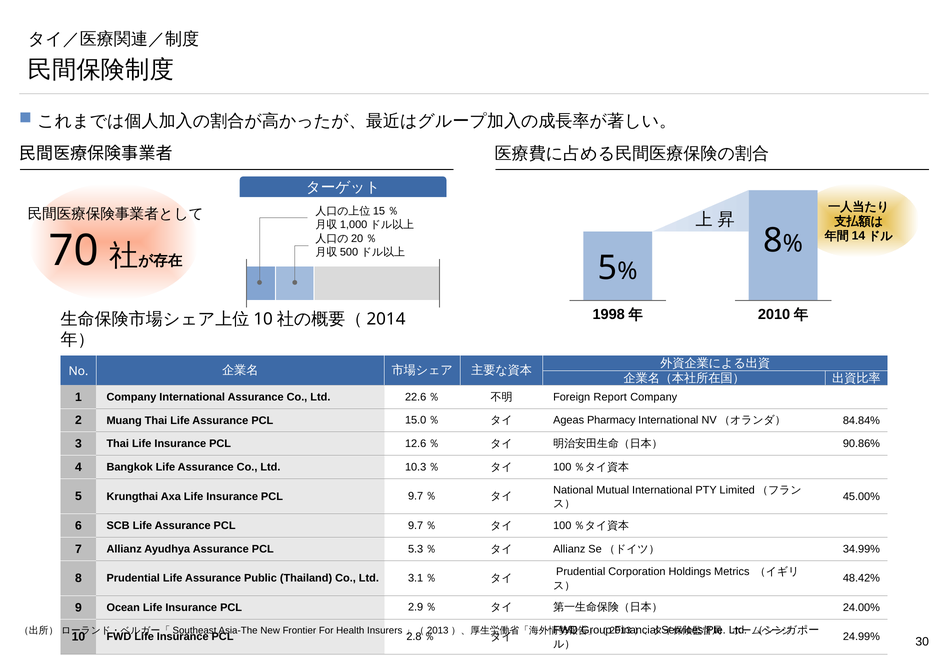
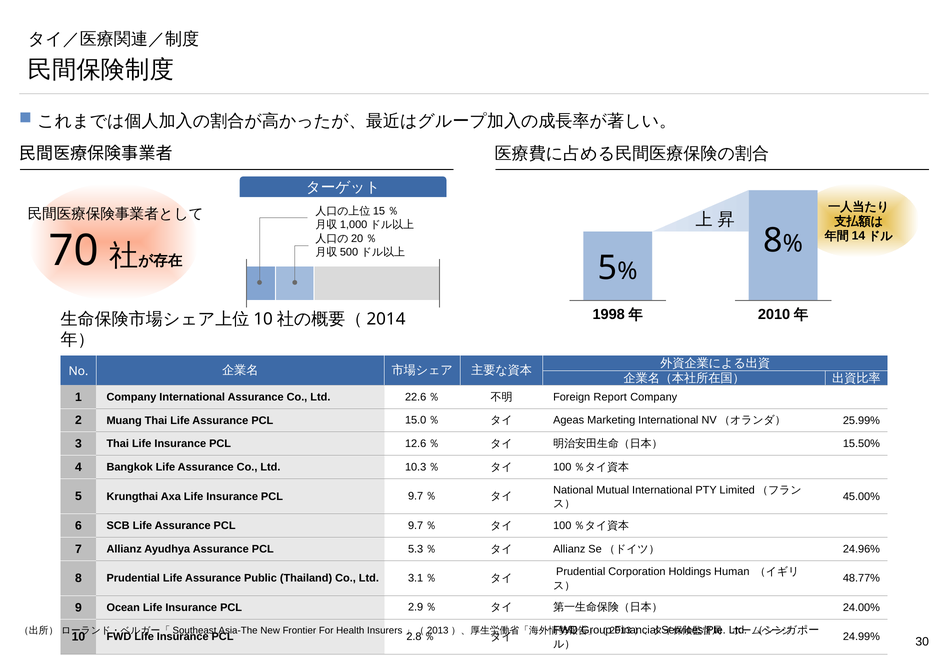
Pharmacy: Pharmacy -> Marketing
84.84%: 84.84% -> 25.99%
90.86%: 90.86% -> 15.50%
34.99%: 34.99% -> 24.96%
Metrics: Metrics -> Human
48.42%: 48.42% -> 48.77%
